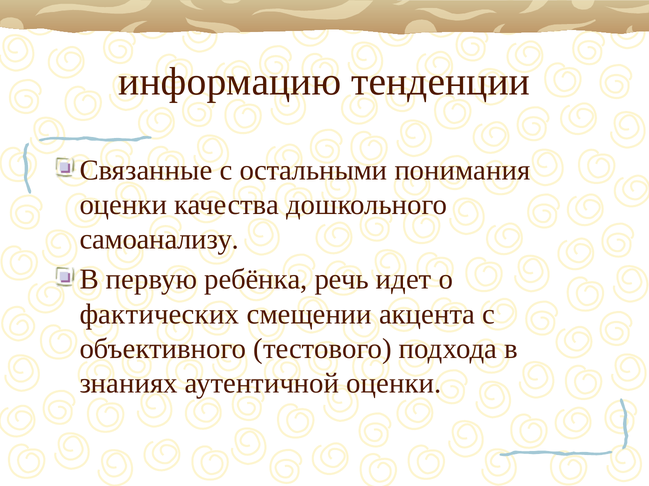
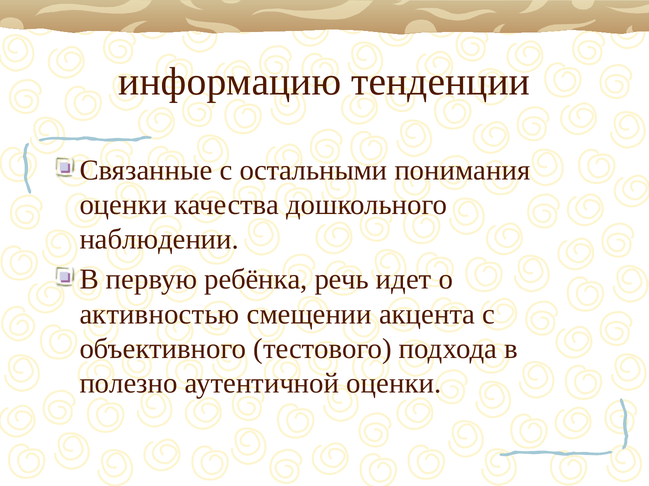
самоанализу: самоанализу -> наблюдении
фактических: фактических -> активностью
знаниях: знаниях -> полезно
